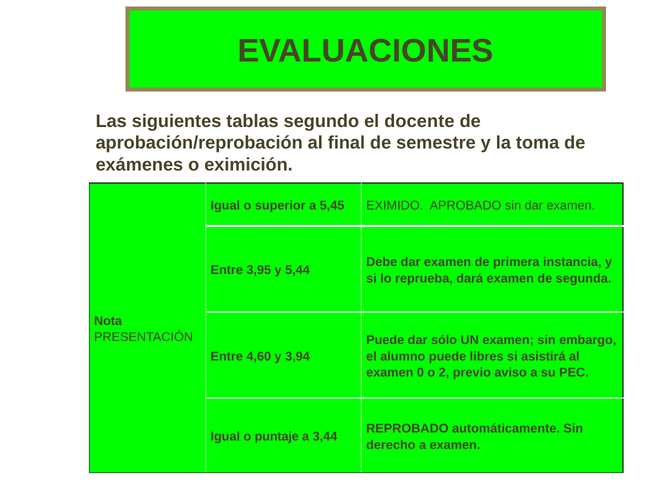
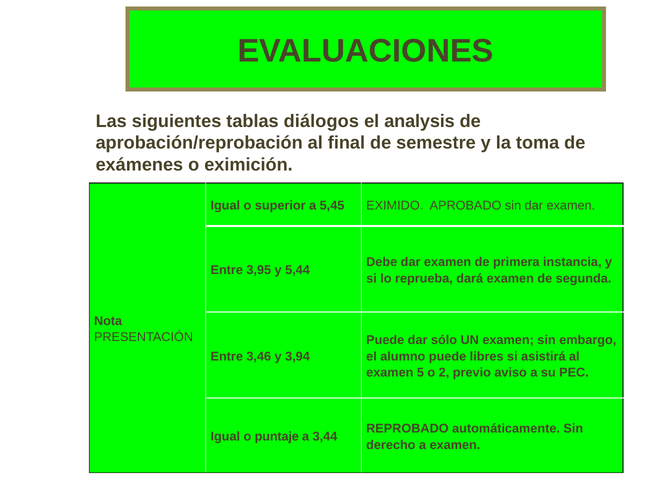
segundo: segundo -> diálogos
docente: docente -> analysis
4,60: 4,60 -> 3,46
0: 0 -> 5
